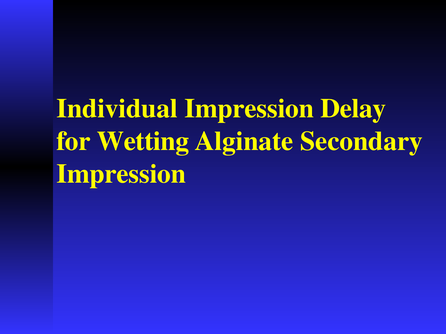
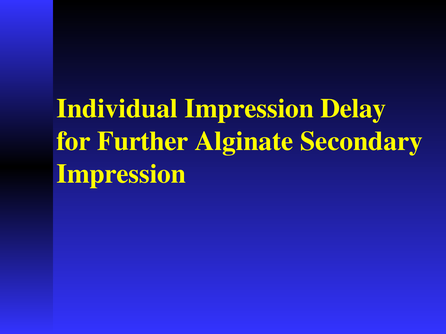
Wetting: Wetting -> Further
